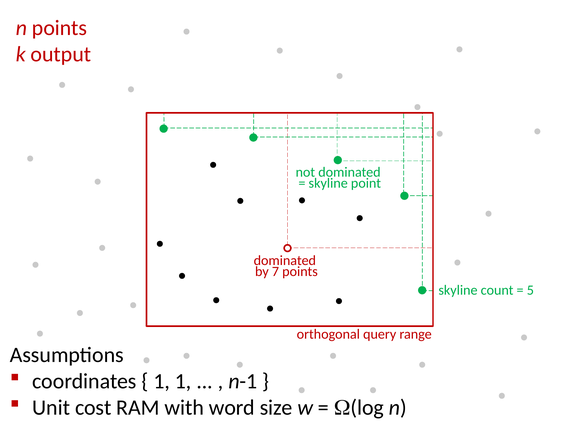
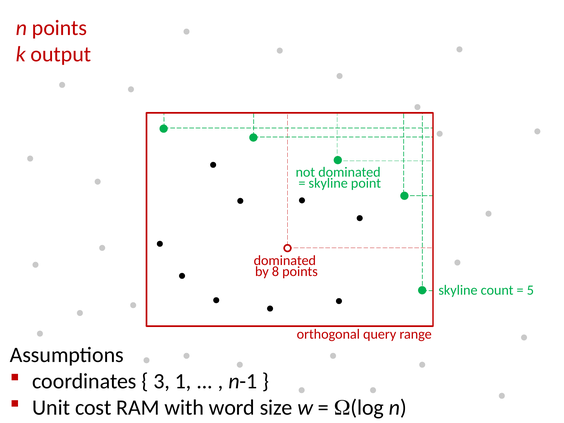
7: 7 -> 8
1 at (162, 381): 1 -> 3
